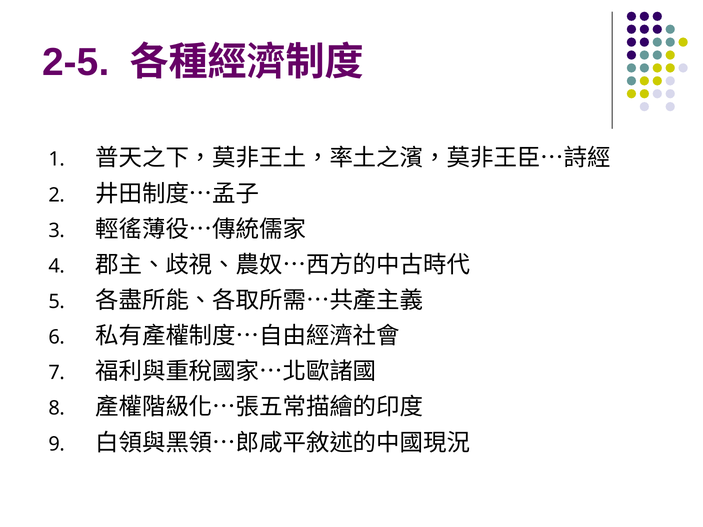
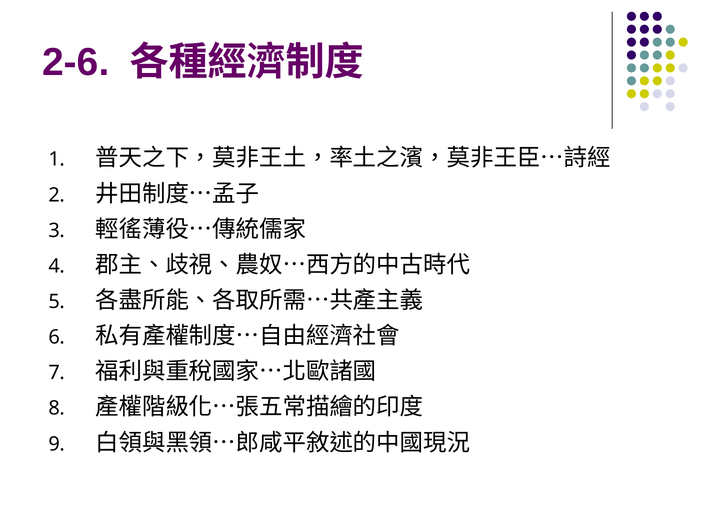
2-5: 2-5 -> 2-6
